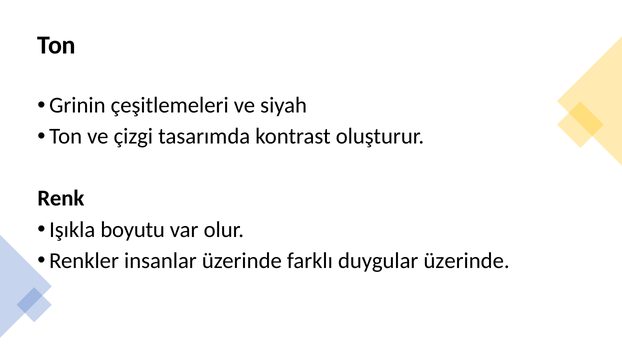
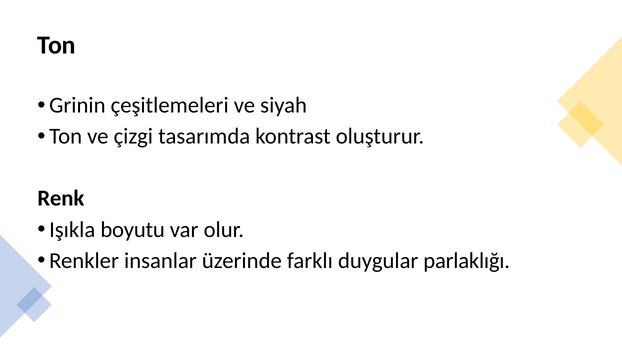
duygular üzerinde: üzerinde -> parlaklığı
